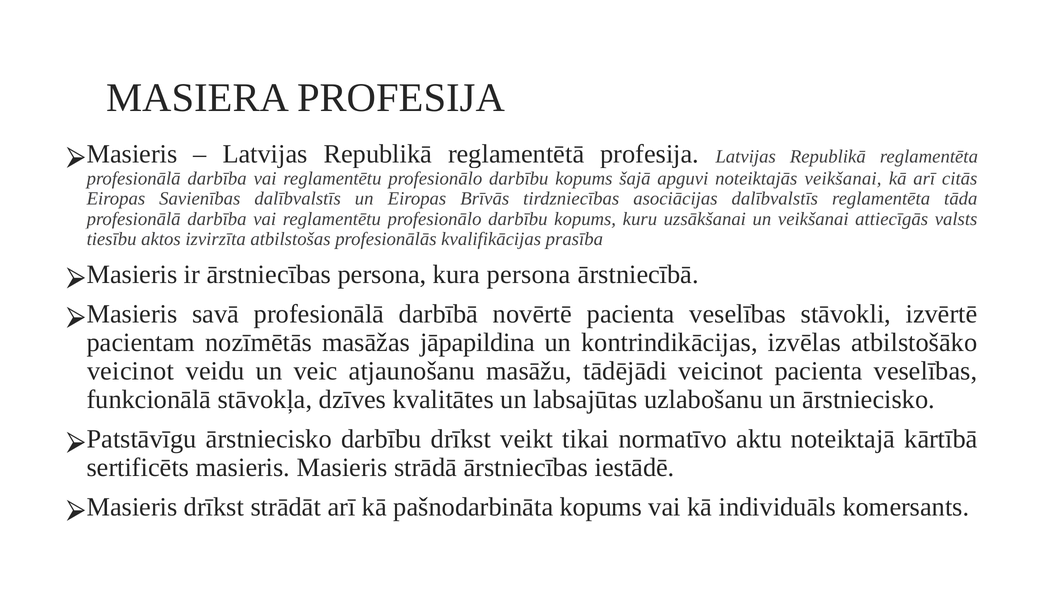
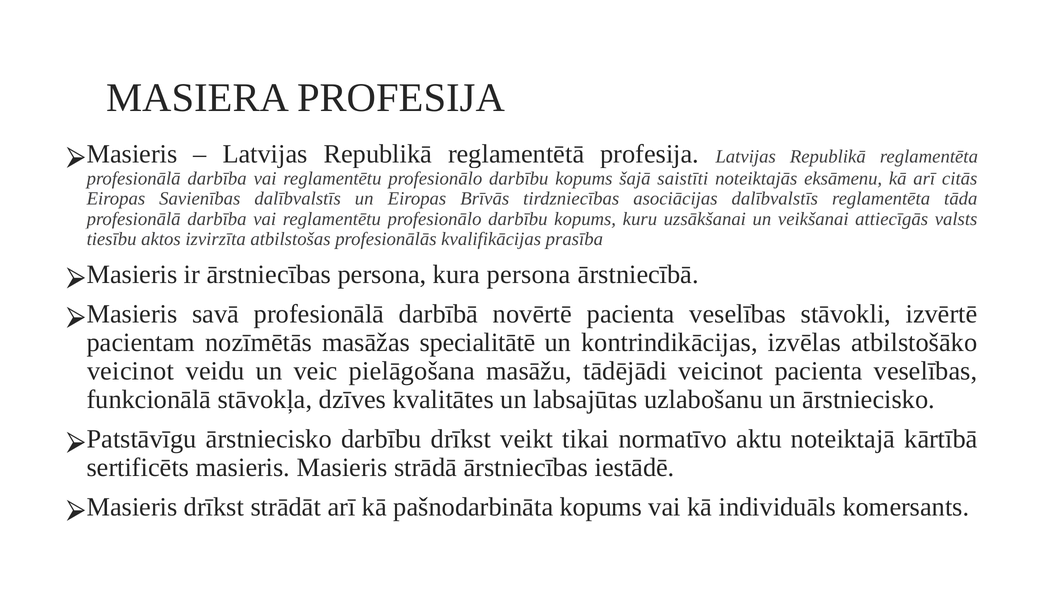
apguvi: apguvi -> saistīti
noteiktajās veikšanai: veikšanai -> eksāmenu
jāpapildina: jāpapildina -> specialitātē
atjaunošanu: atjaunošanu -> pielāgošana
